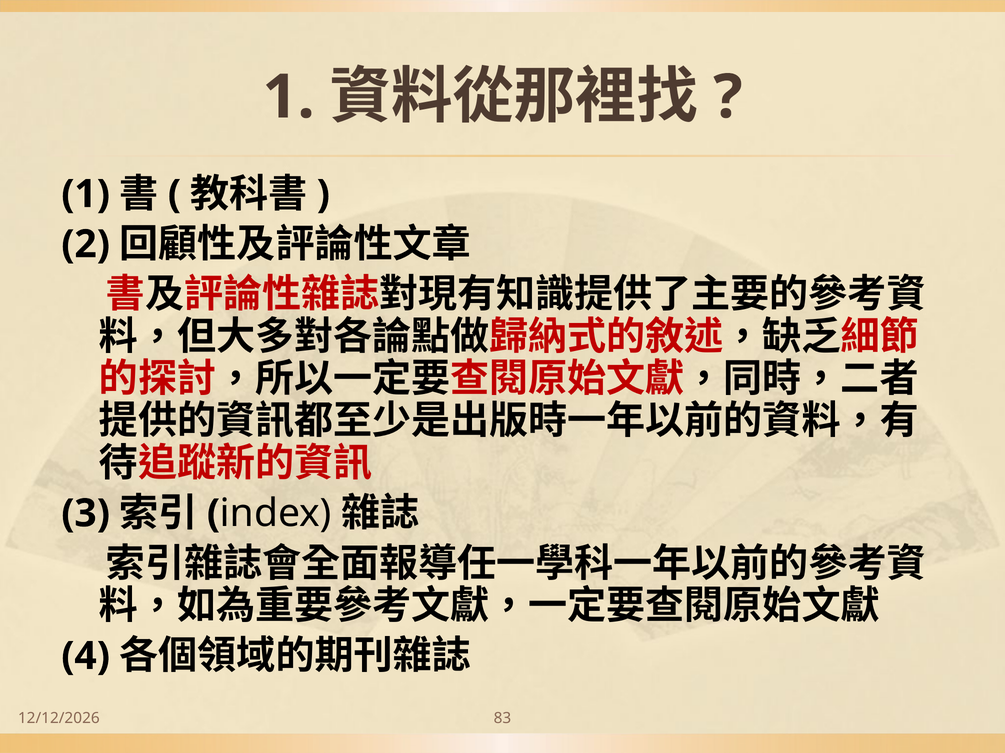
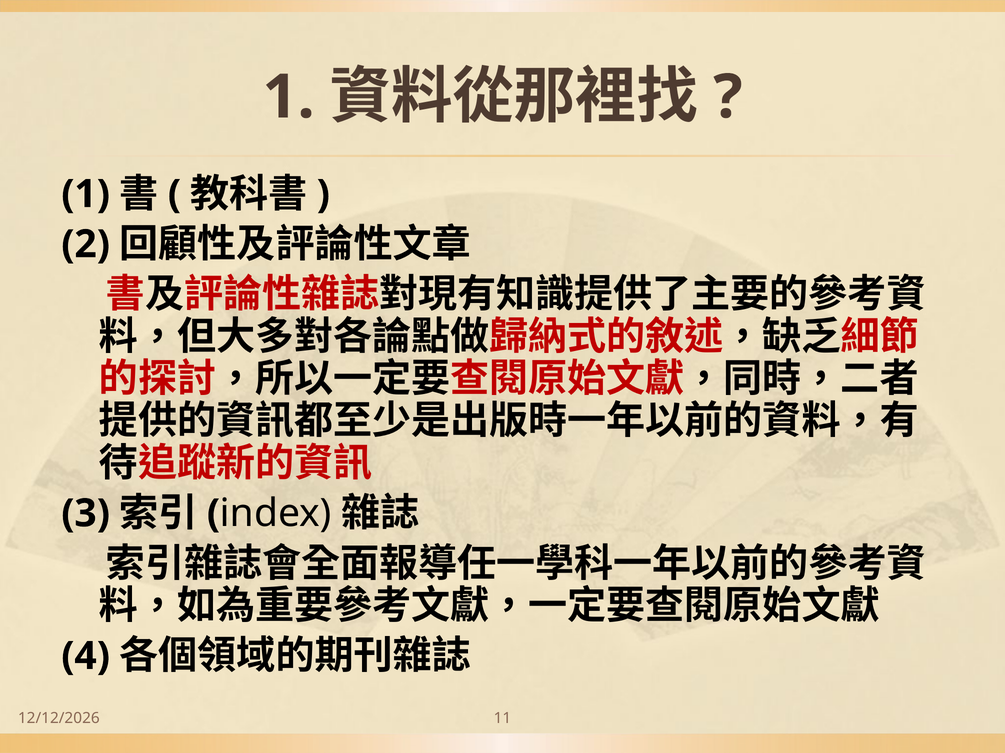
83: 83 -> 11
